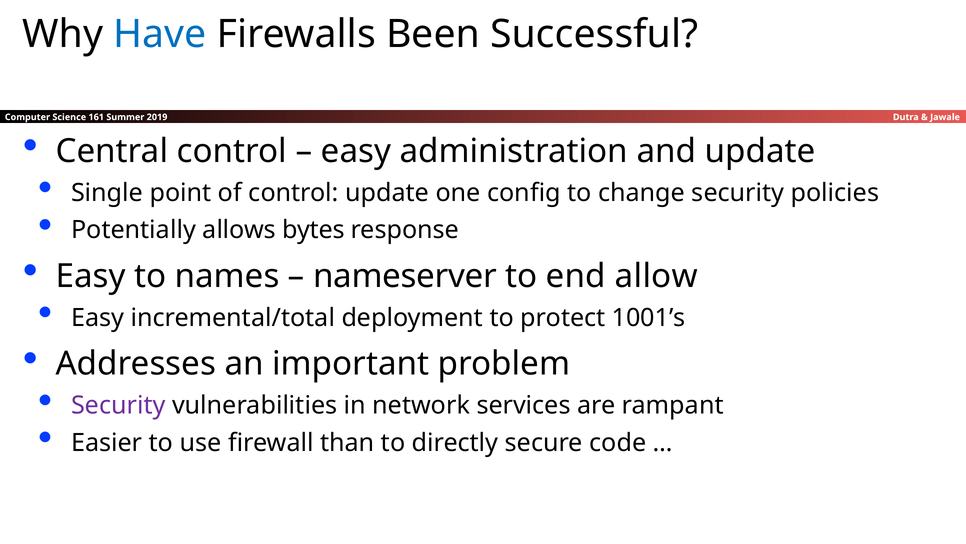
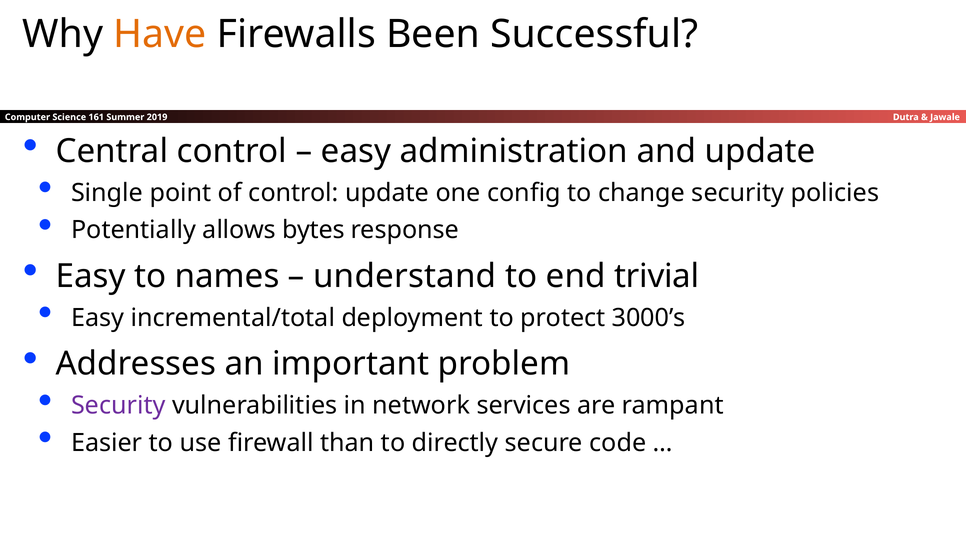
Have colour: blue -> orange
nameserver: nameserver -> understand
allow: allow -> trivial
1001’s: 1001’s -> 3000’s
